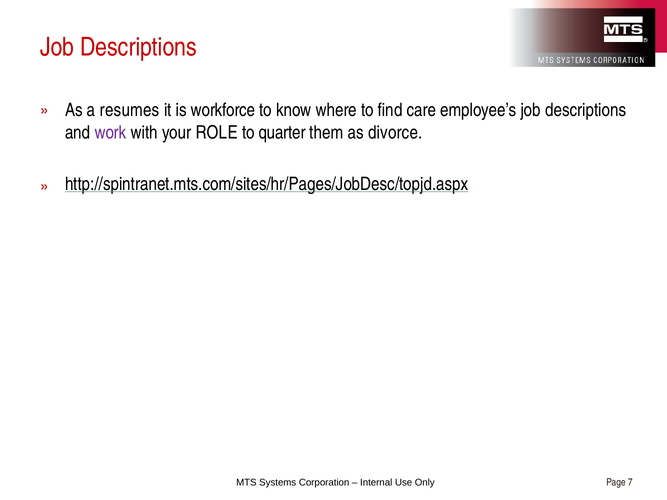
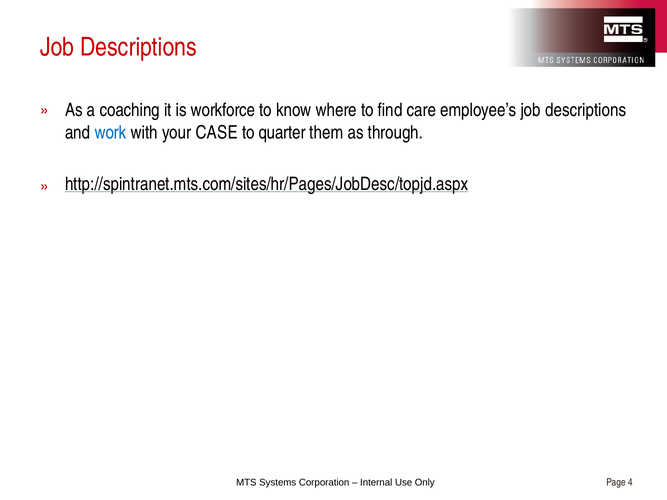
resumes: resumes -> coaching
work colour: purple -> blue
ROLE: ROLE -> CASE
divorce: divorce -> through
7: 7 -> 4
